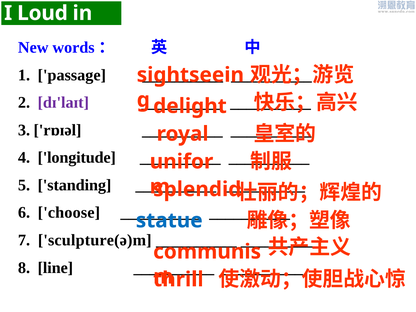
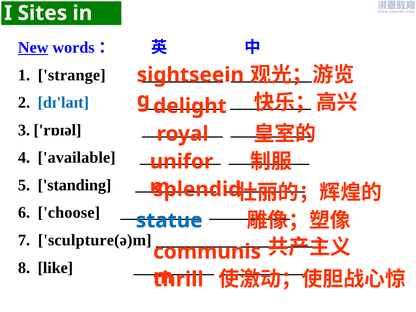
Loud: Loud -> Sites
New underline: none -> present
passage: passage -> strange
dɪ'laɪt colour: purple -> blue
longitude: longitude -> available
line: line -> like
